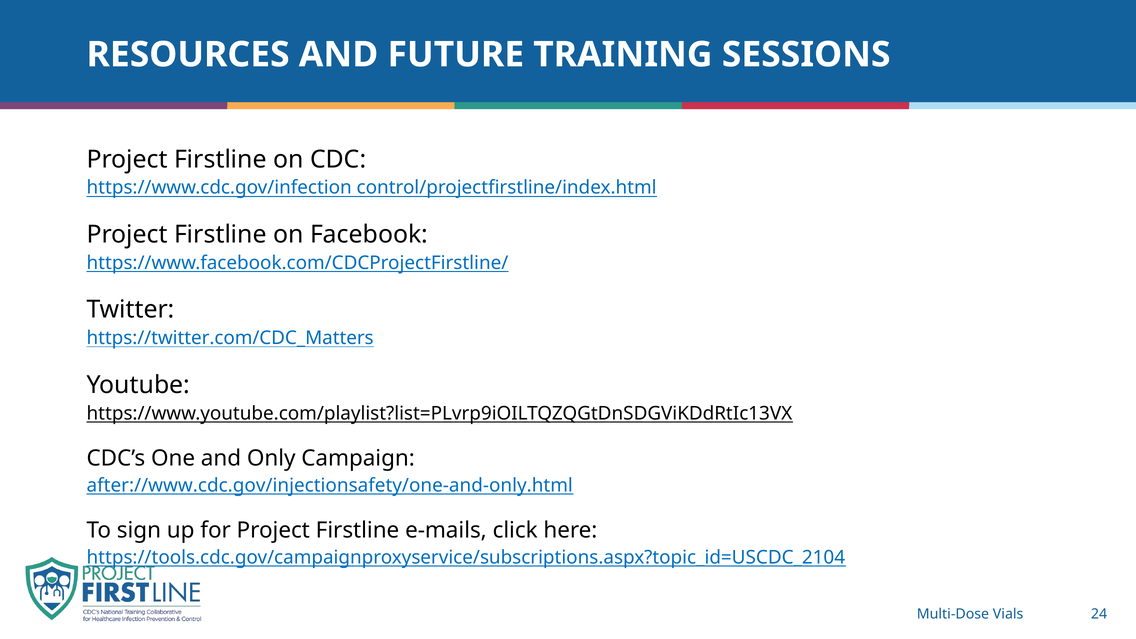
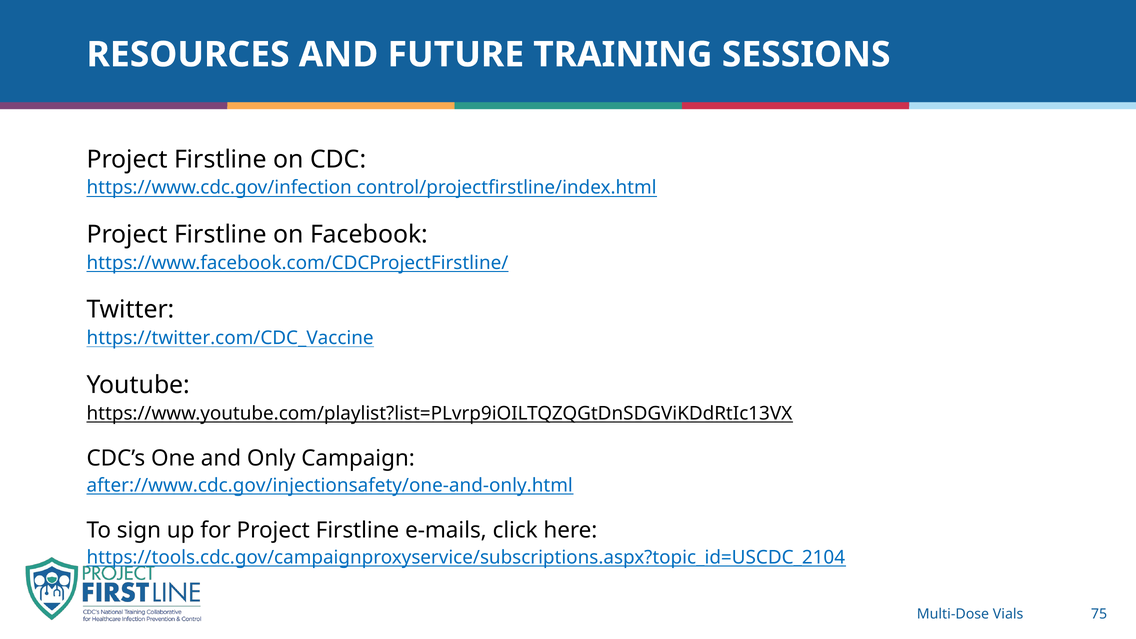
https://twitter.com/CDC_Matters: https://twitter.com/CDC_Matters -> https://twitter.com/CDC_Vaccine
24: 24 -> 75
